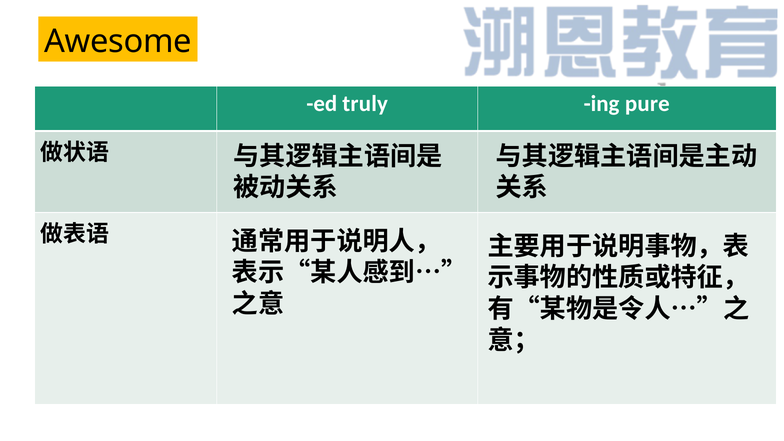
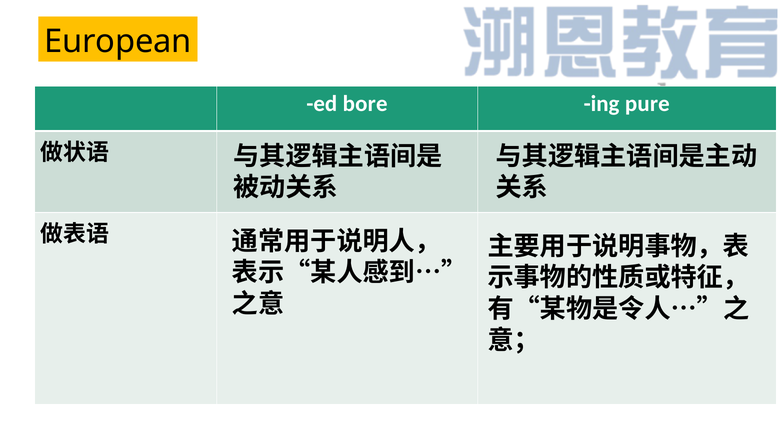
Awesome: Awesome -> European
truly: truly -> bore
